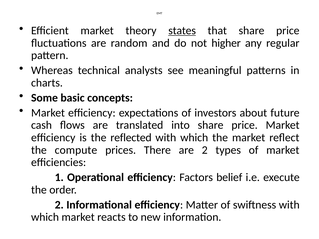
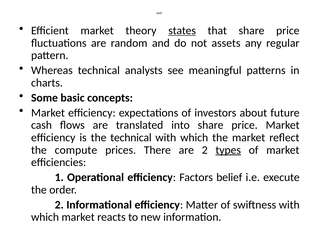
higher: higher -> assets
the reflected: reflected -> technical
types underline: none -> present
